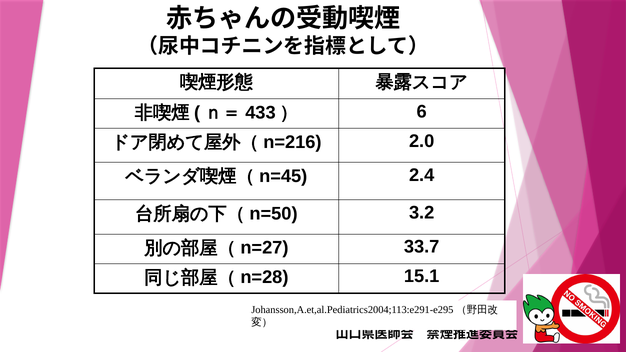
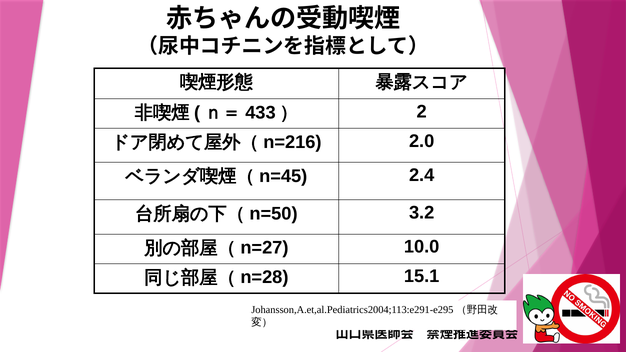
6 at (422, 112): 6 -> 2
33.7: 33.7 -> 10.0
